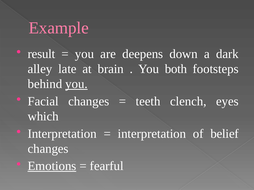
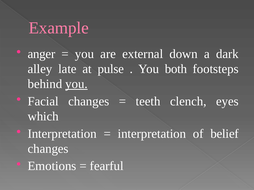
result: result -> anger
deepens: deepens -> external
brain: brain -> pulse
Emotions underline: present -> none
